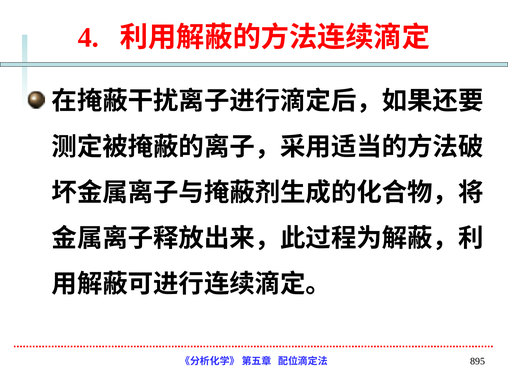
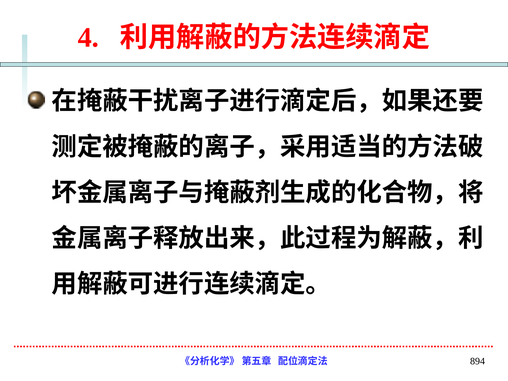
895: 895 -> 894
